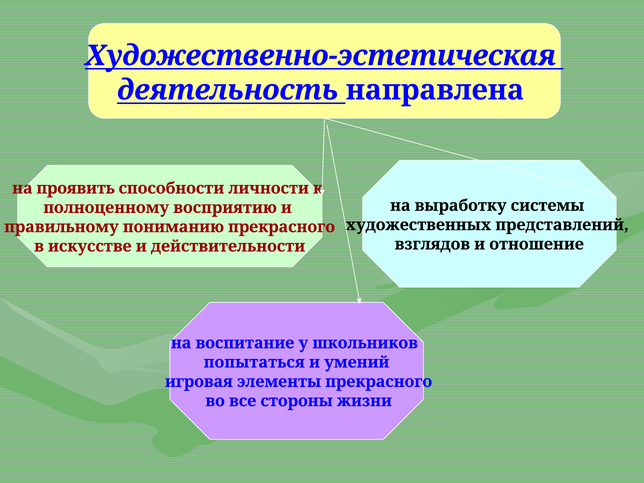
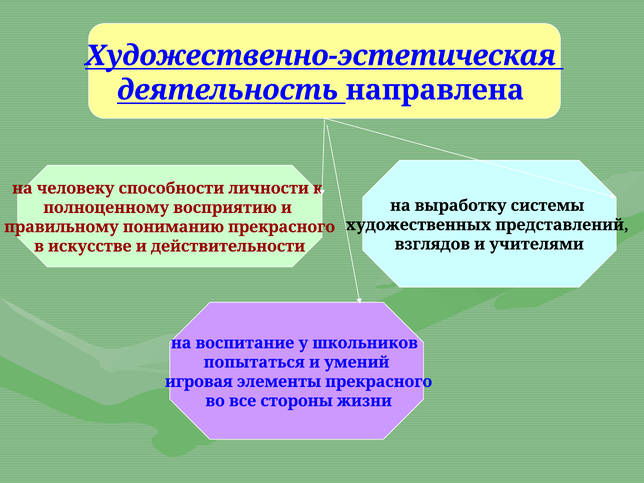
проявить: проявить -> человеку
отношение: отношение -> учителями
